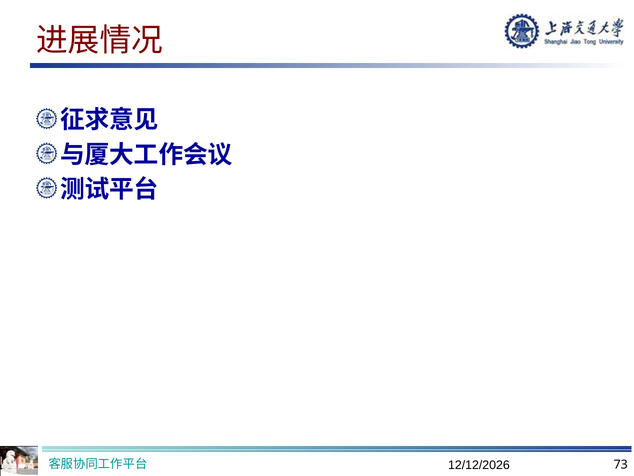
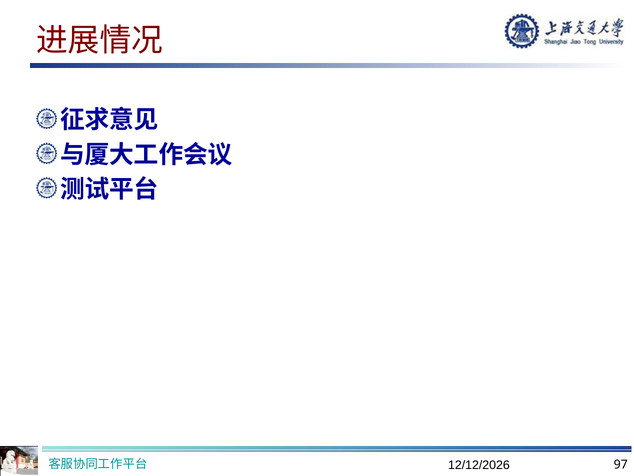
73: 73 -> 97
